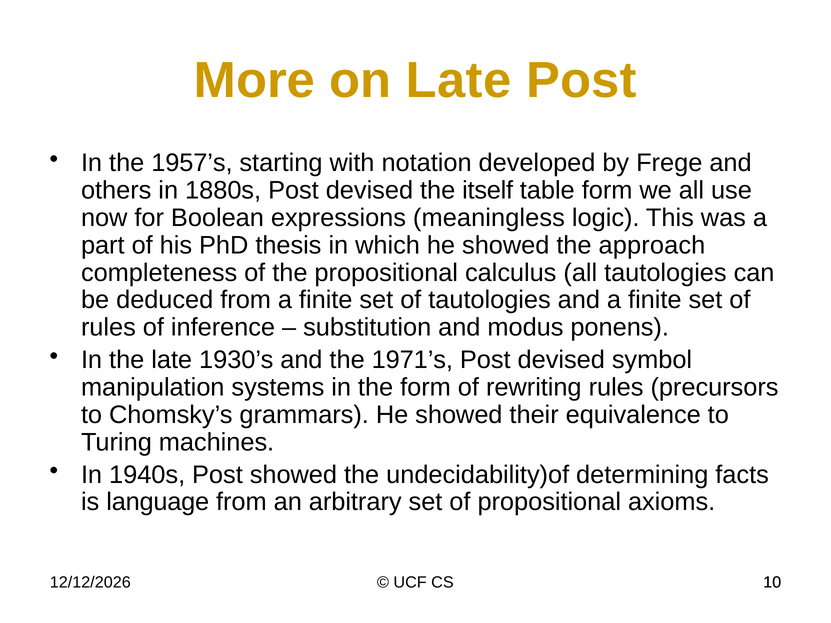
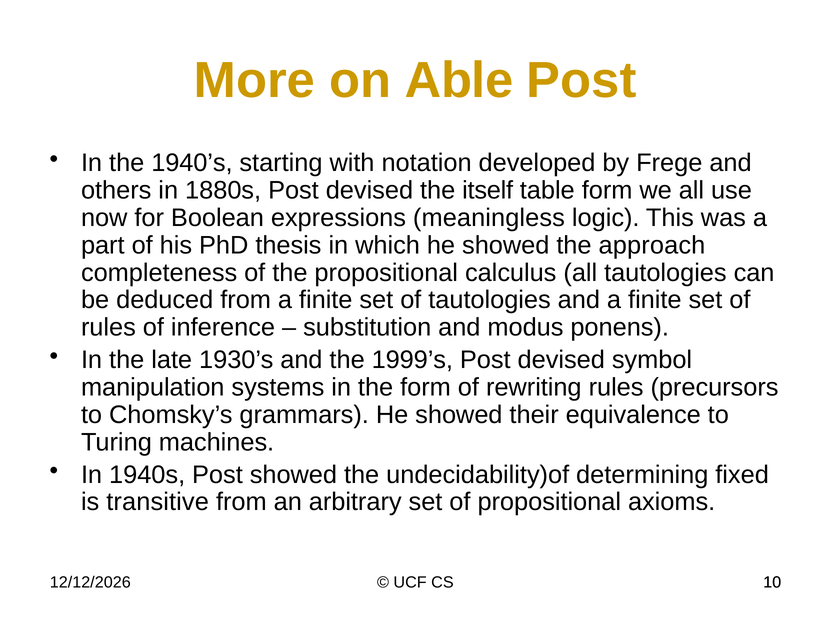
on Late: Late -> Able
1957’s: 1957’s -> 1940’s
1971’s: 1971’s -> 1999’s
facts: facts -> fixed
language: language -> transitive
